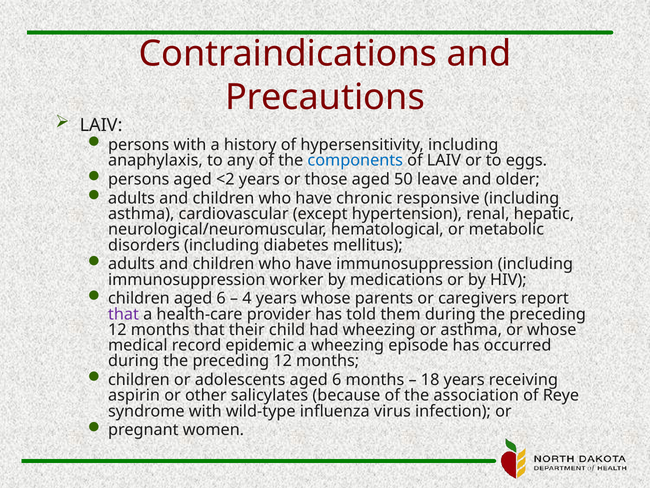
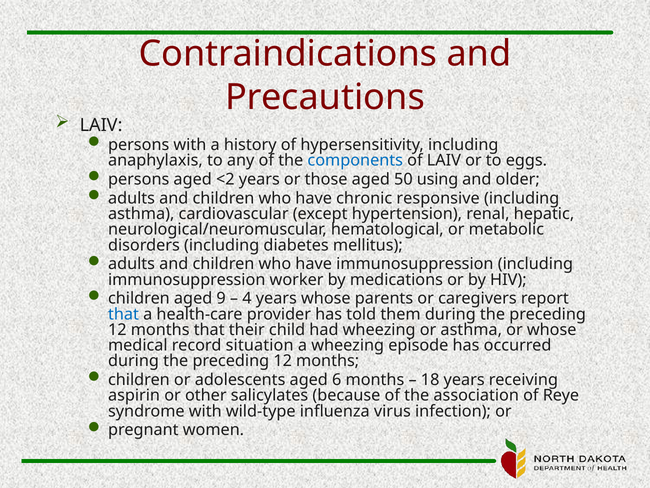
leave: leave -> using
children aged 6: 6 -> 9
that at (124, 314) colour: purple -> blue
epidemic: epidemic -> situation
